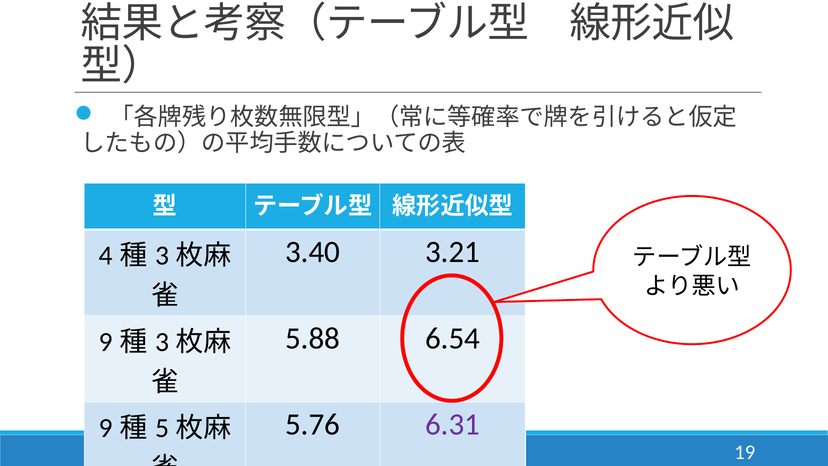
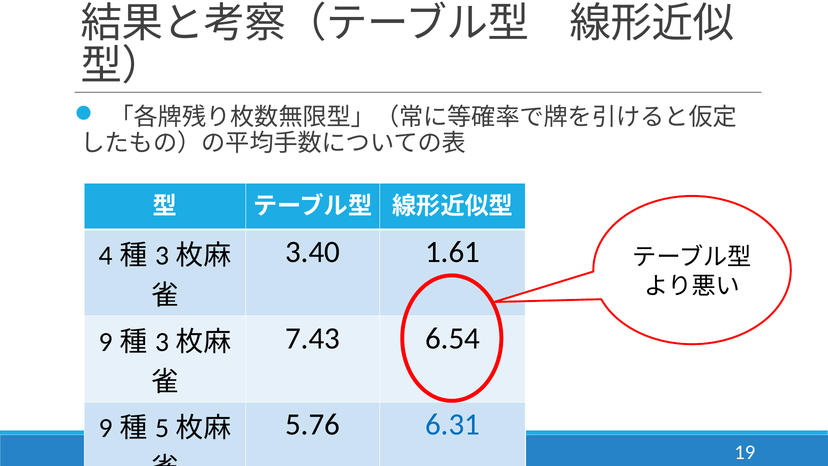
3.21: 3.21 -> 1.61
5.88: 5.88 -> 7.43
6.31 colour: purple -> blue
